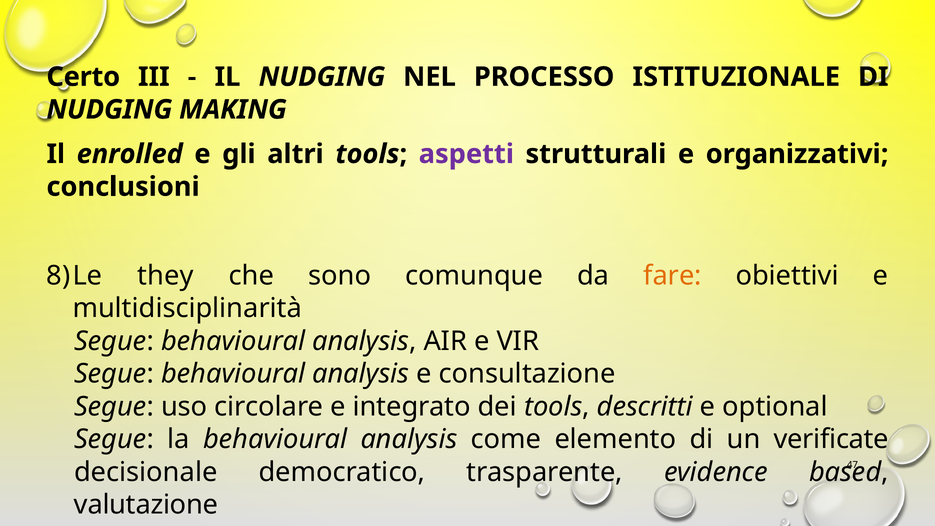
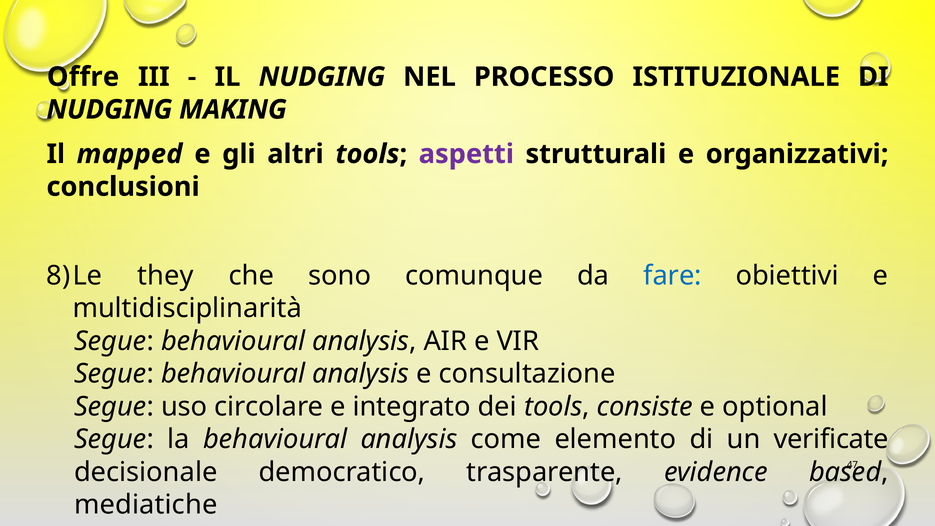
Certo: Certo -> Offre
enrolled: enrolled -> mapped
fare colour: orange -> blue
descritti: descritti -> consiste
valutazione: valutazione -> mediatiche
